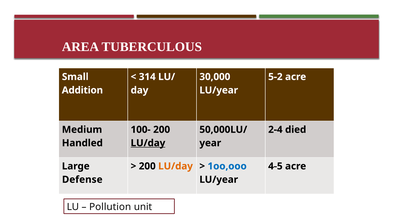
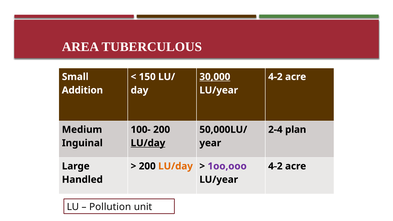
314: 314 -> 150
30,000 underline: none -> present
5-2 at (275, 77): 5-2 -> 4-2
died: died -> plan
Handled: Handled -> Inguinal
1oo,ooo colour: blue -> purple
4-5 at (275, 166): 4-5 -> 4-2
Defense: Defense -> Handled
